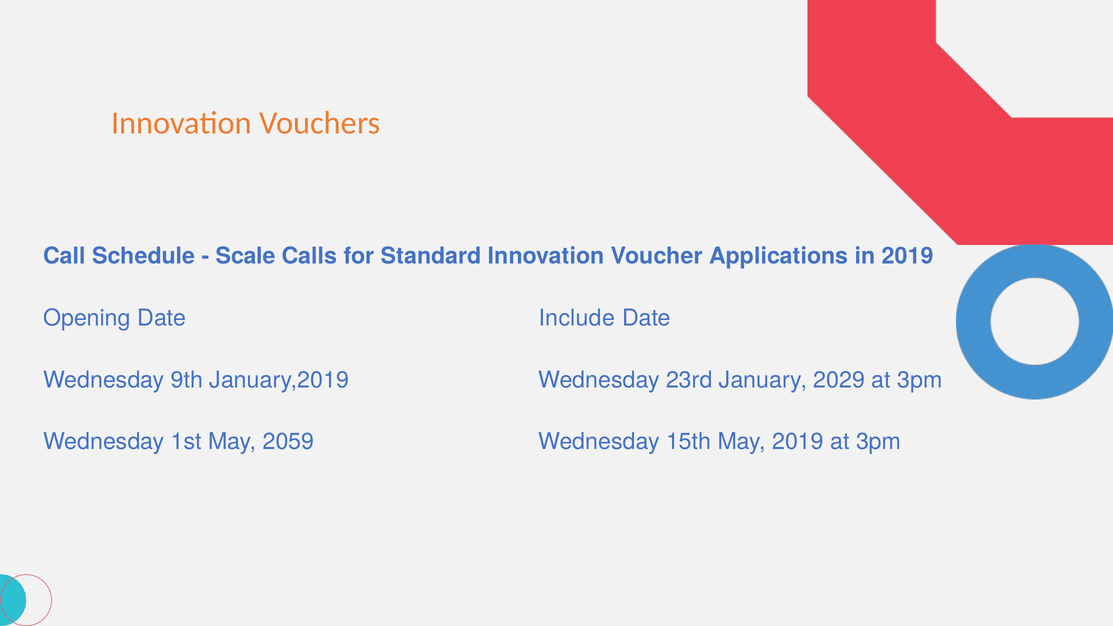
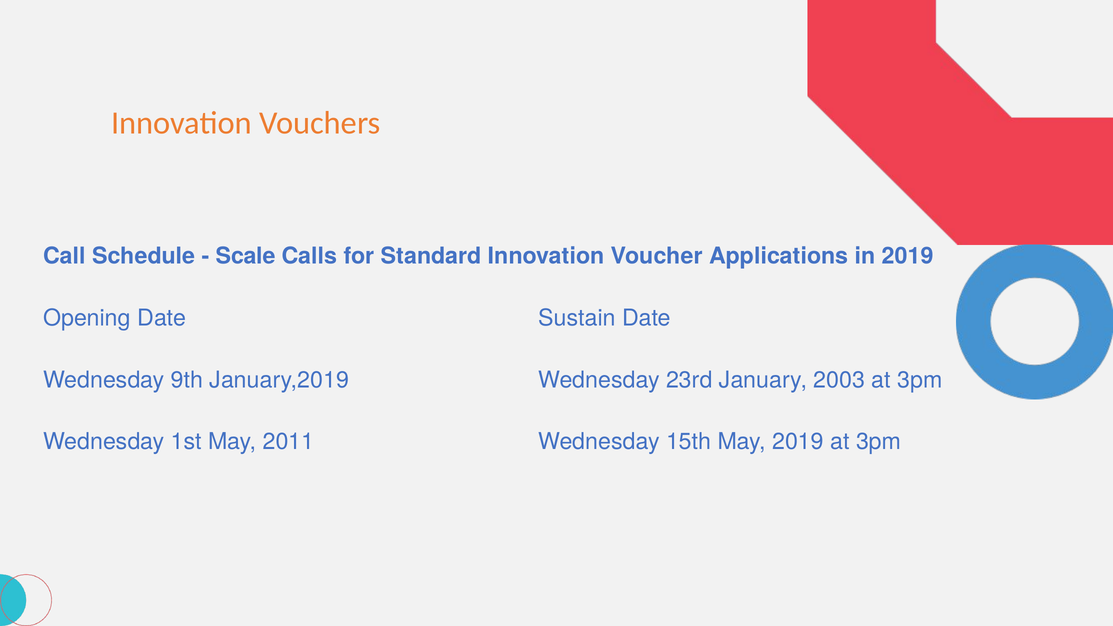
Include: Include -> Sustain
2029: 2029 -> 2003
2059: 2059 -> 2011
